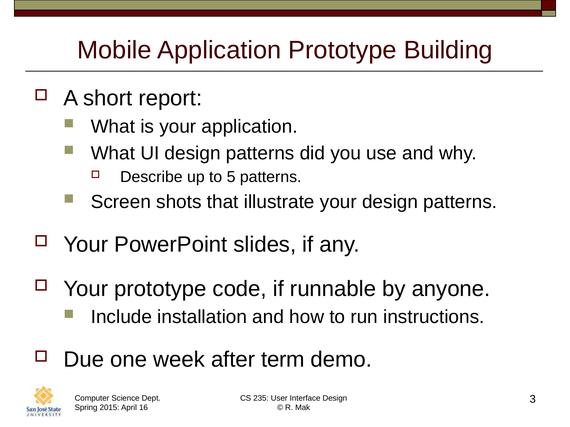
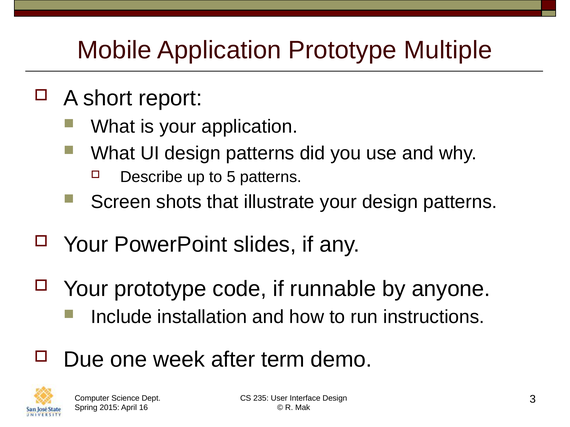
Building: Building -> Multiple
